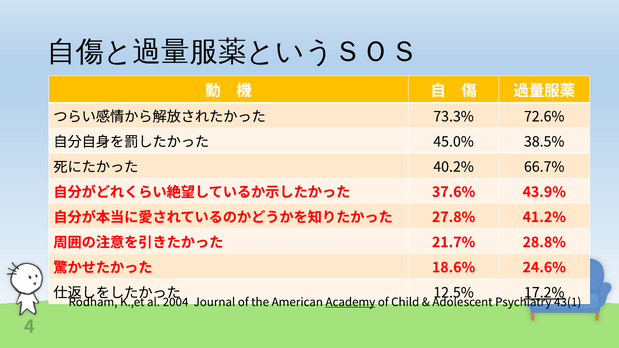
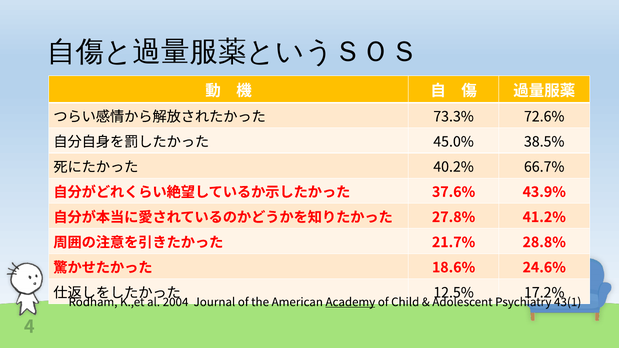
17.2% underline: present -> none
